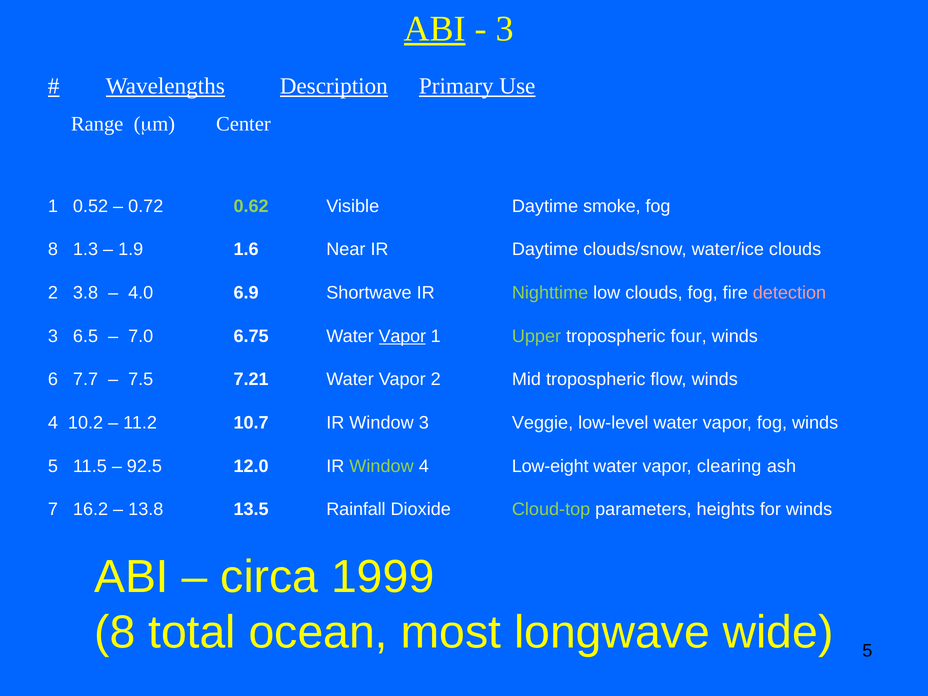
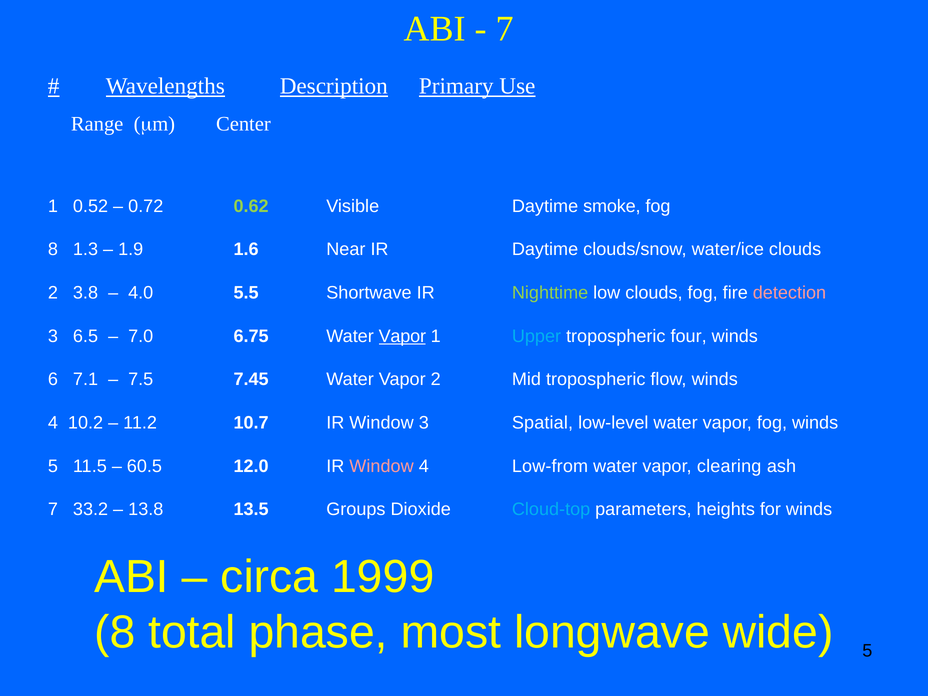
ABI at (435, 29) underline: present -> none
3 at (505, 29): 3 -> 7
6.9: 6.9 -> 5.5
Upper colour: light green -> light blue
7.7: 7.7 -> 7.1
7.21: 7.21 -> 7.45
Veggie: Veggie -> Spatial
92.5: 92.5 -> 60.5
Window at (382, 466) colour: light green -> pink
Low-eight: Low-eight -> Low-from
16.2: 16.2 -> 33.2
Rainfall: Rainfall -> Groups
Cloud-top colour: light green -> light blue
ocean: ocean -> phase
